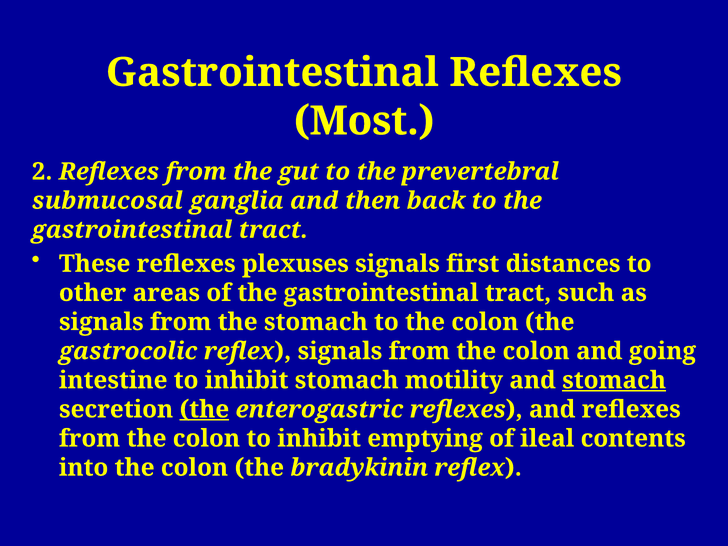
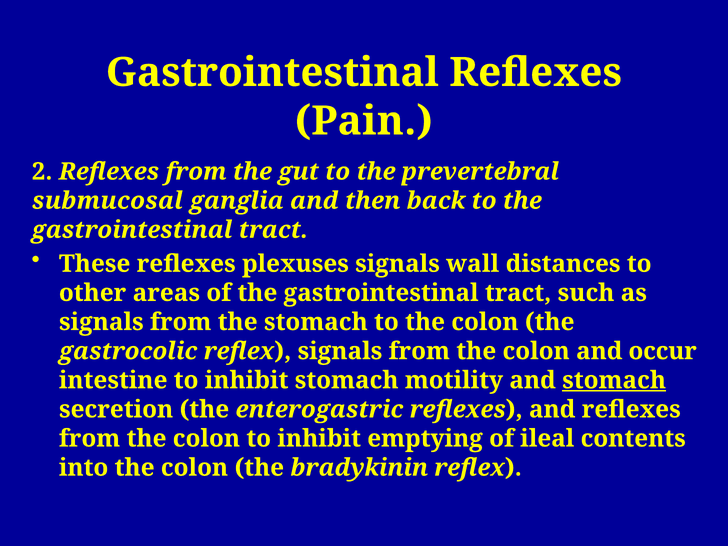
Most: Most -> Pain
first: first -> wall
going: going -> occur
the at (204, 409) underline: present -> none
